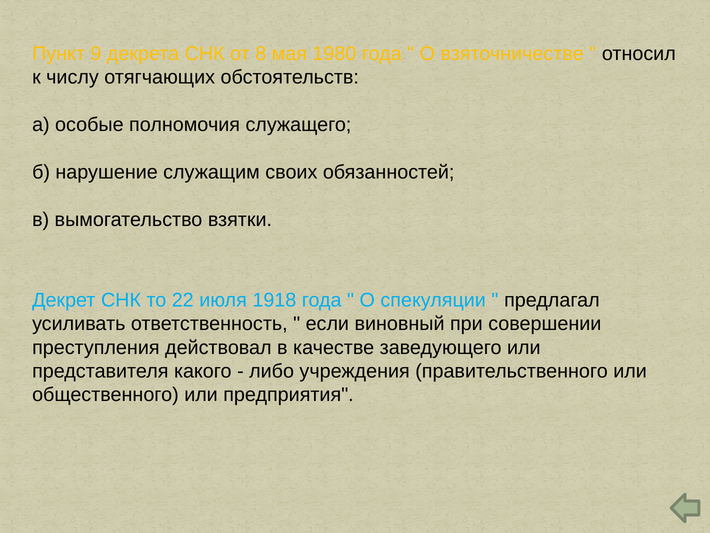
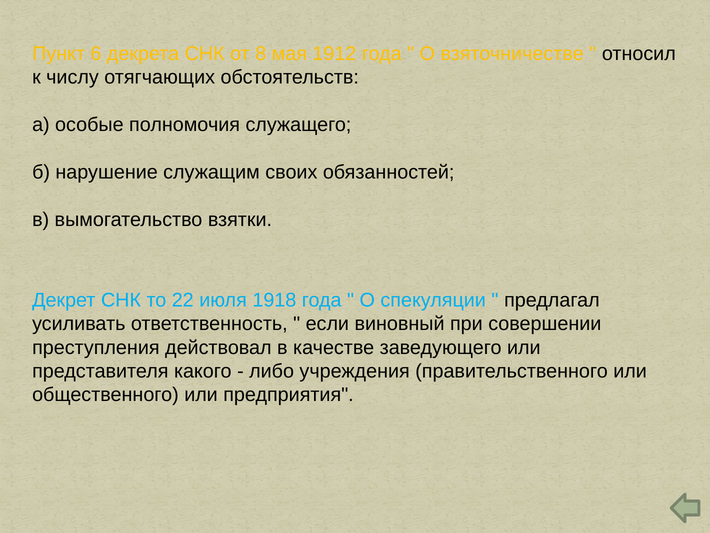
9: 9 -> 6
1980: 1980 -> 1912
